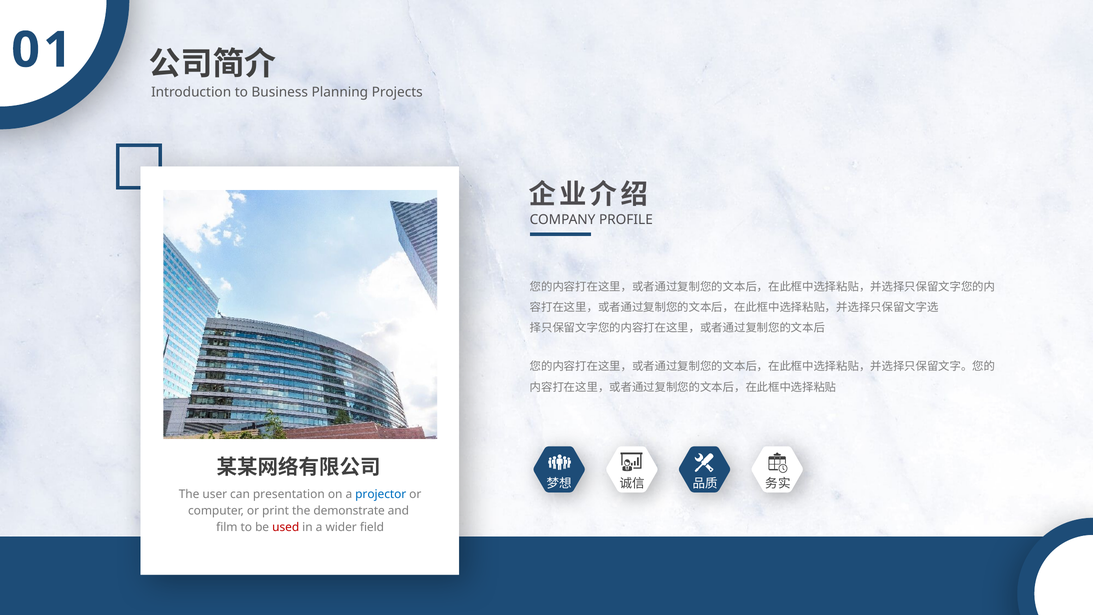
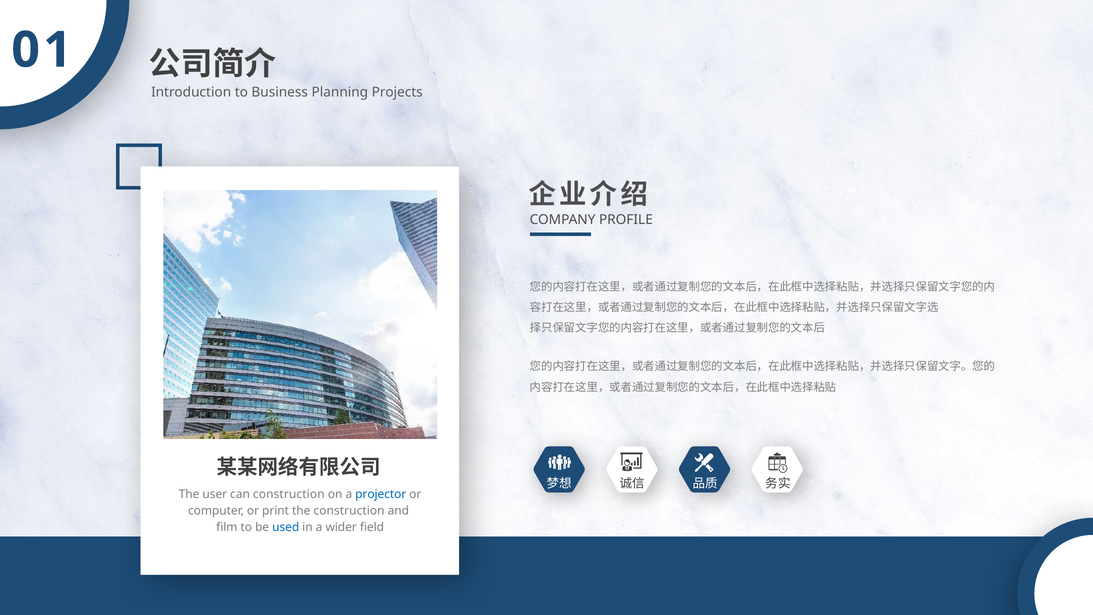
can presentation: presentation -> construction
the demonstrate: demonstrate -> construction
used colour: red -> blue
